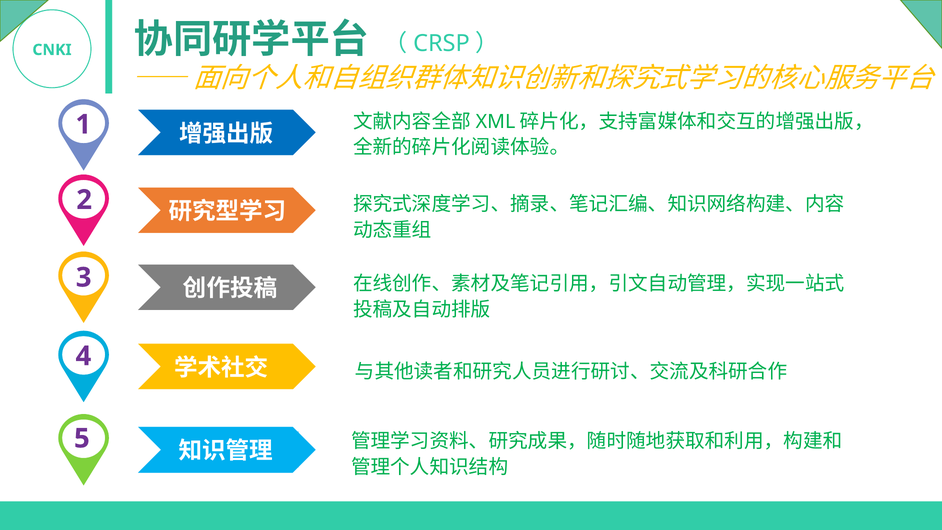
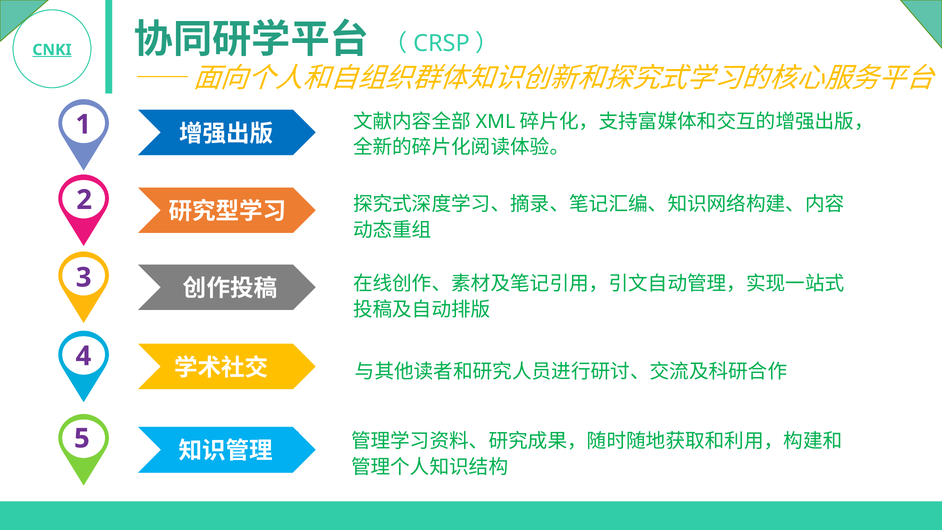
CNKI underline: none -> present
